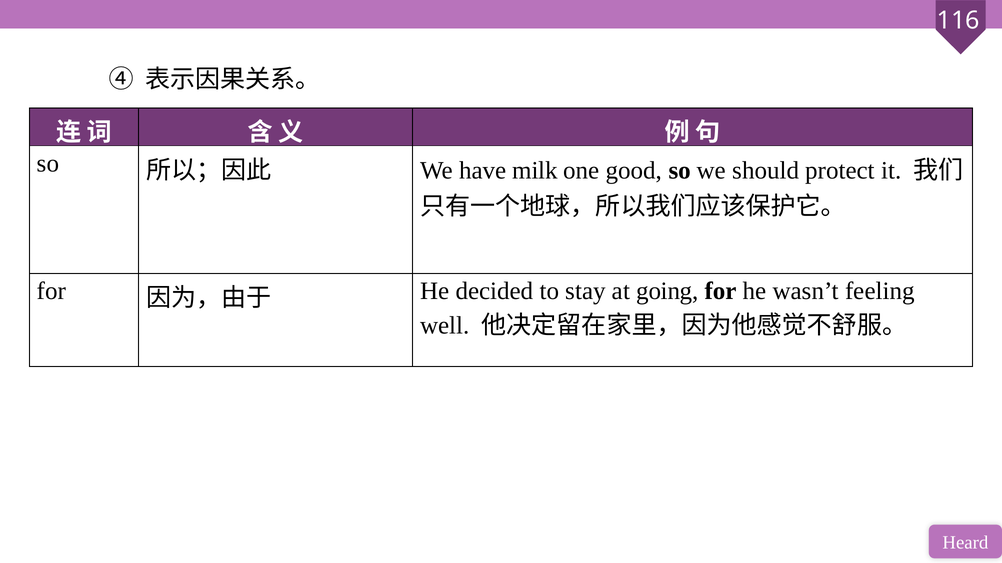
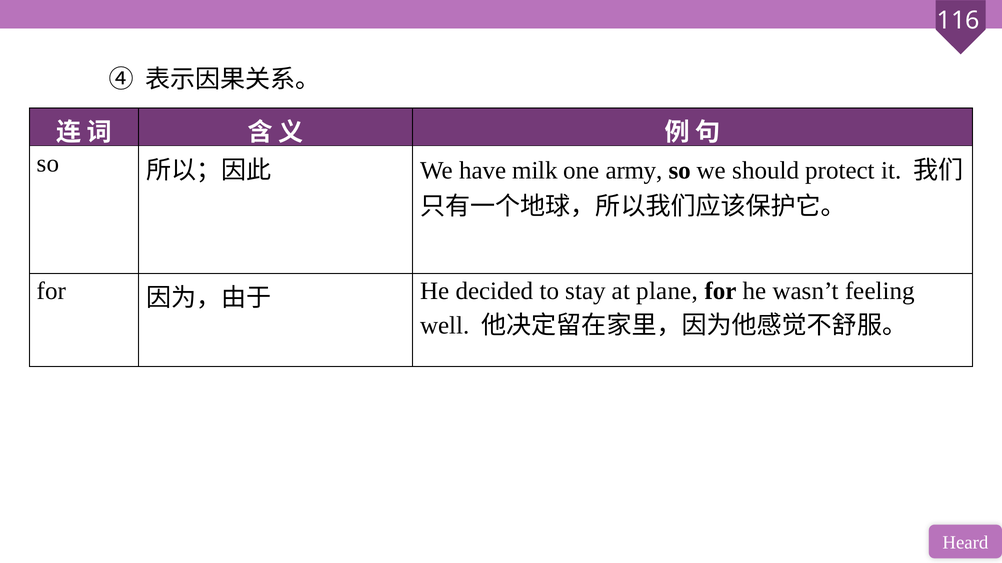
good: good -> army
going: going -> plane
